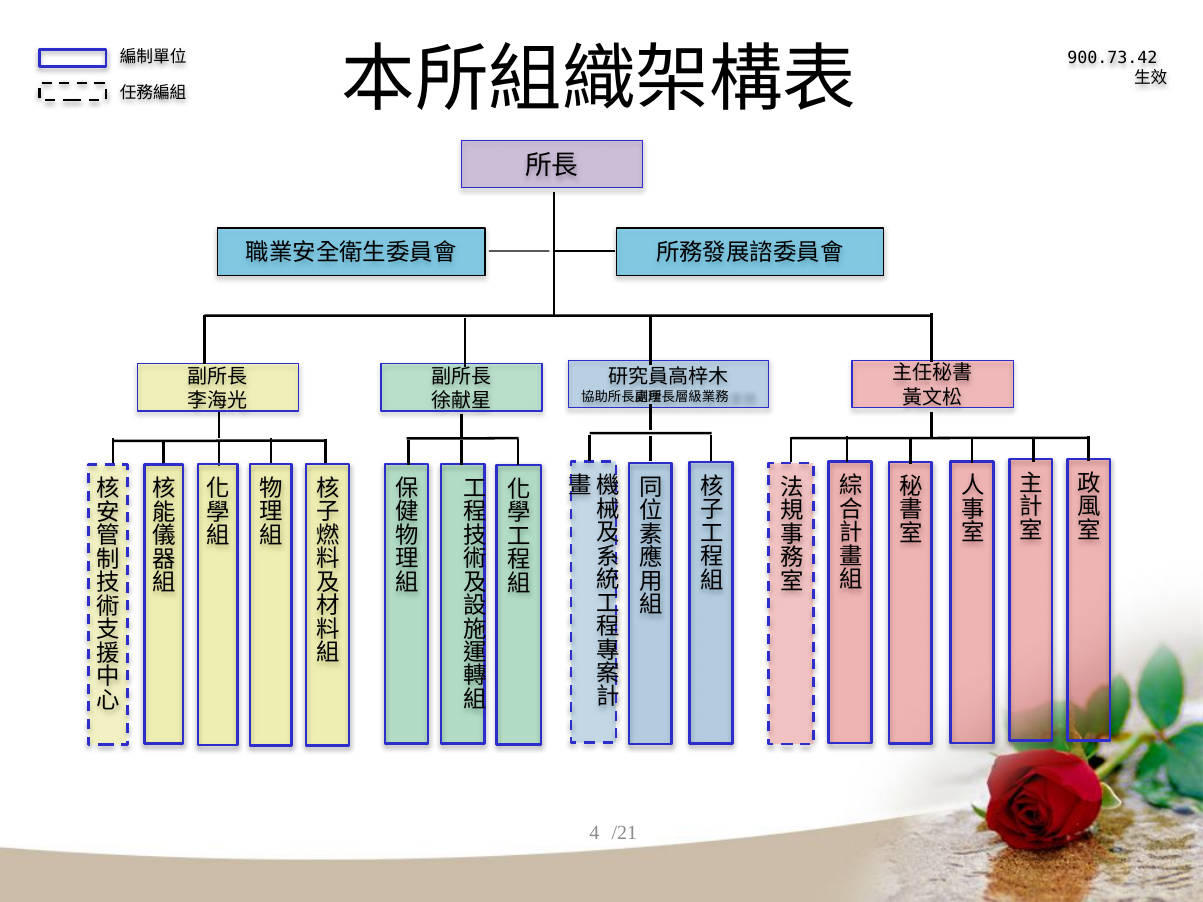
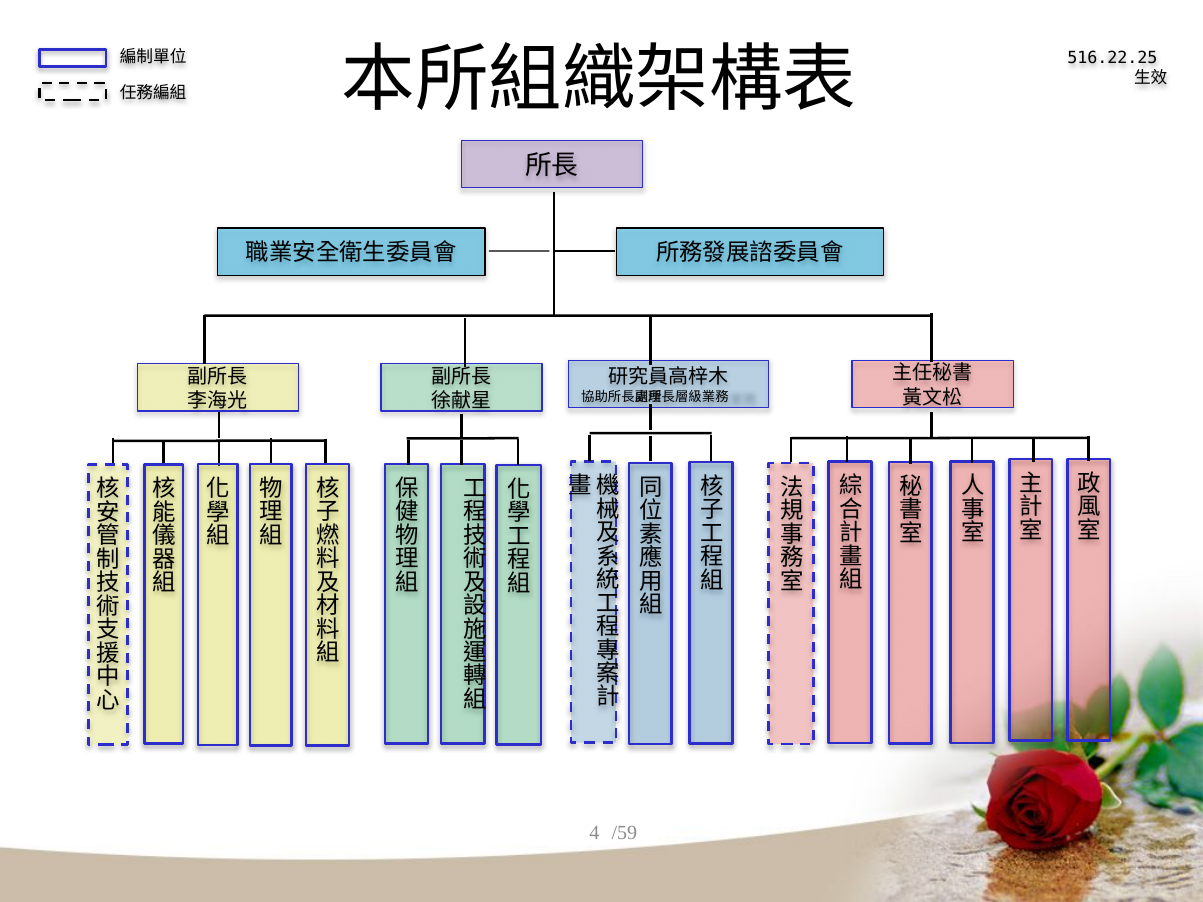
900.73.42: 900.73.42 -> 516.22.25
/21: /21 -> /59
